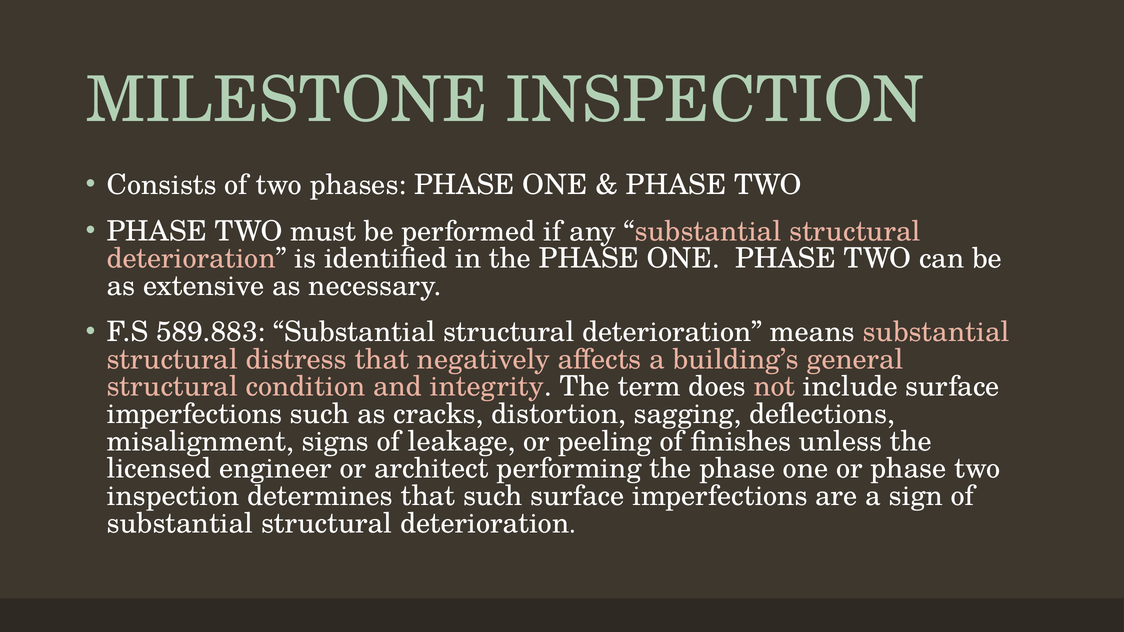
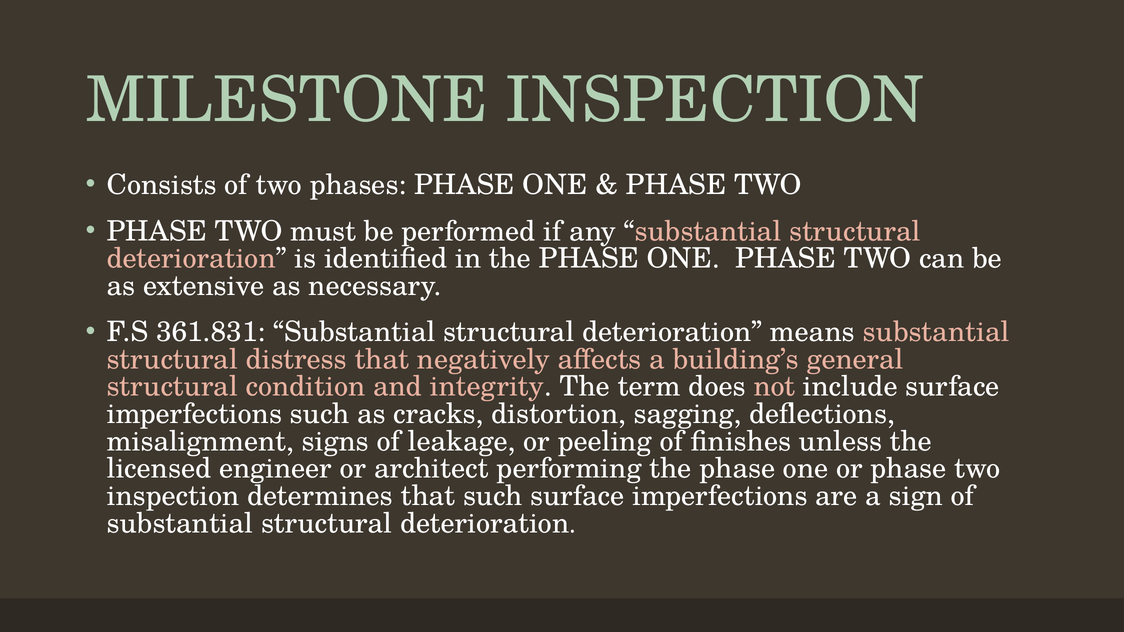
589.883: 589.883 -> 361.831
